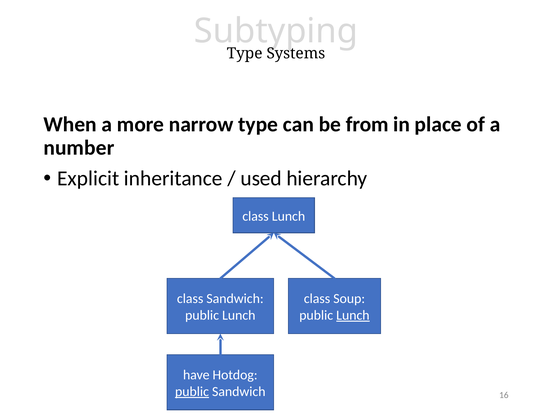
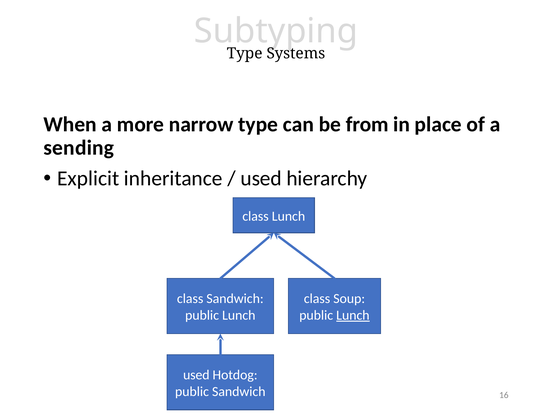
number: number -> sending
have at (196, 375): have -> used
public at (192, 391) underline: present -> none
